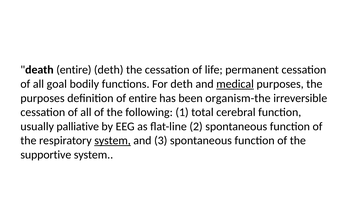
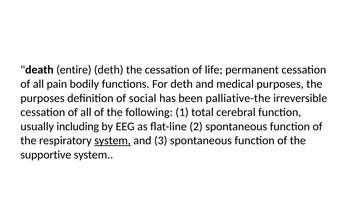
goal: goal -> pain
medical underline: present -> none
of entire: entire -> social
organism-the: organism-the -> palliative-the
palliative: palliative -> including
